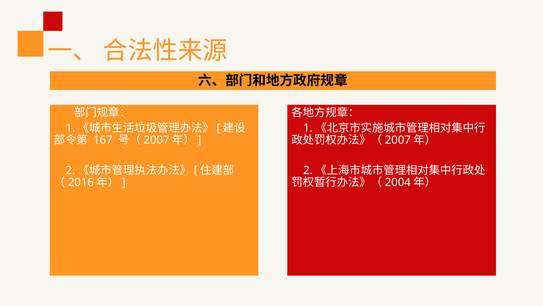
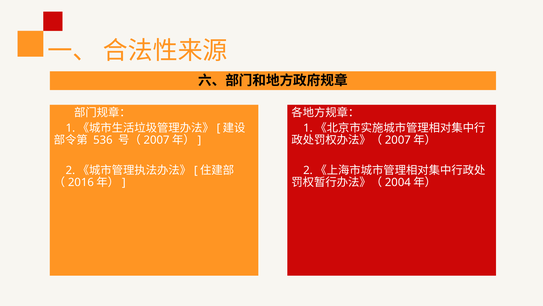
167: 167 -> 536
